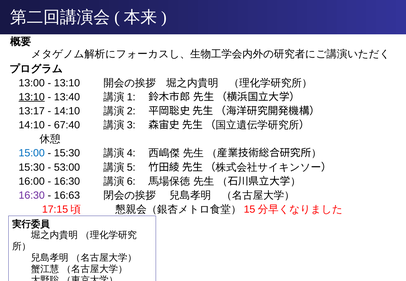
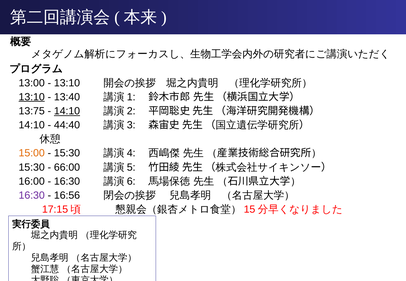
13:17: 13:17 -> 13:75
14:10 at (67, 111) underline: none -> present
67:40: 67:40 -> 44:40
15:00 colour: blue -> orange
53:00: 53:00 -> 66:00
16:63: 16:63 -> 16:56
